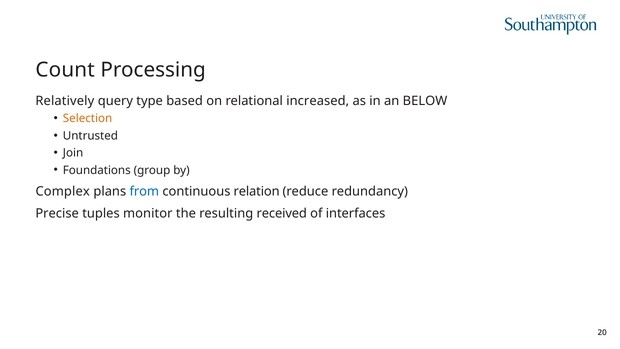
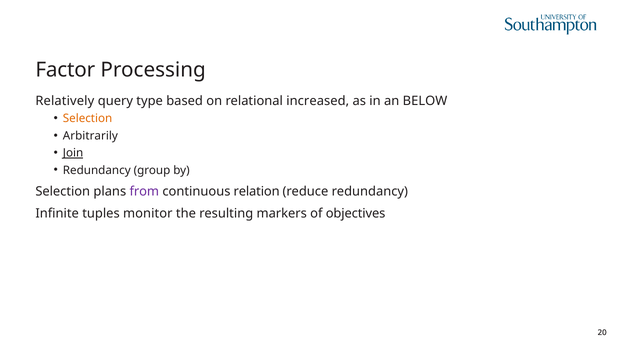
Count: Count -> Factor
Untrusted: Untrusted -> Arbitrarily
Join underline: none -> present
Foundations at (97, 170): Foundations -> Redundancy
Complex at (63, 191): Complex -> Selection
from colour: blue -> purple
Precise: Precise -> Infinite
received: received -> markers
interfaces: interfaces -> objectives
